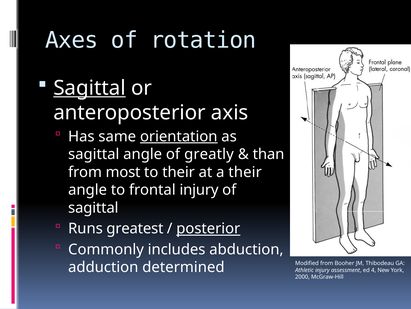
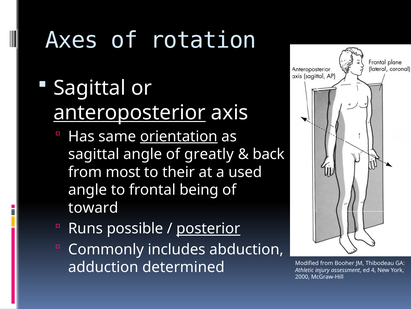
Sagittal at (90, 88) underline: present -> none
anteroposterior underline: none -> present
than: than -> back
a their: their -> used
frontal injury: injury -> being
sagittal at (93, 207): sagittal -> toward
greatest: greatest -> possible
